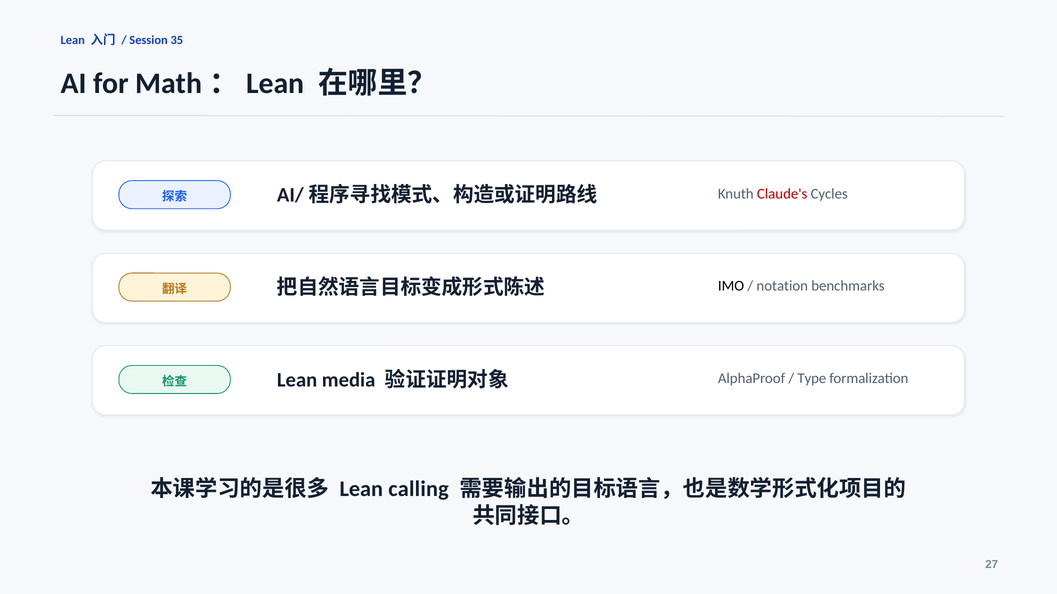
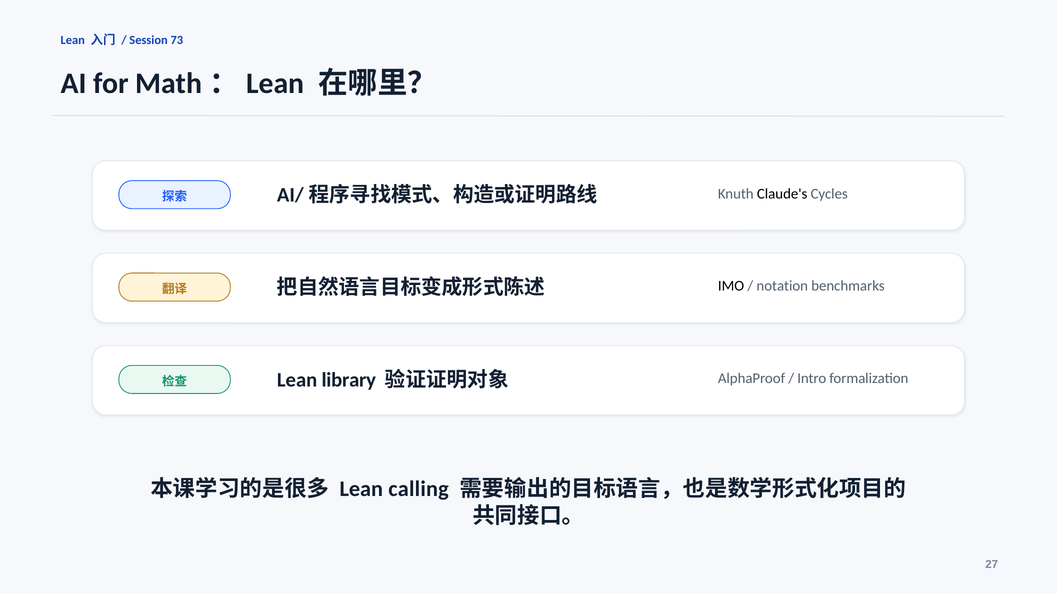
35: 35 -> 73
Claude's colour: red -> black
media: media -> library
Type: Type -> Intro
